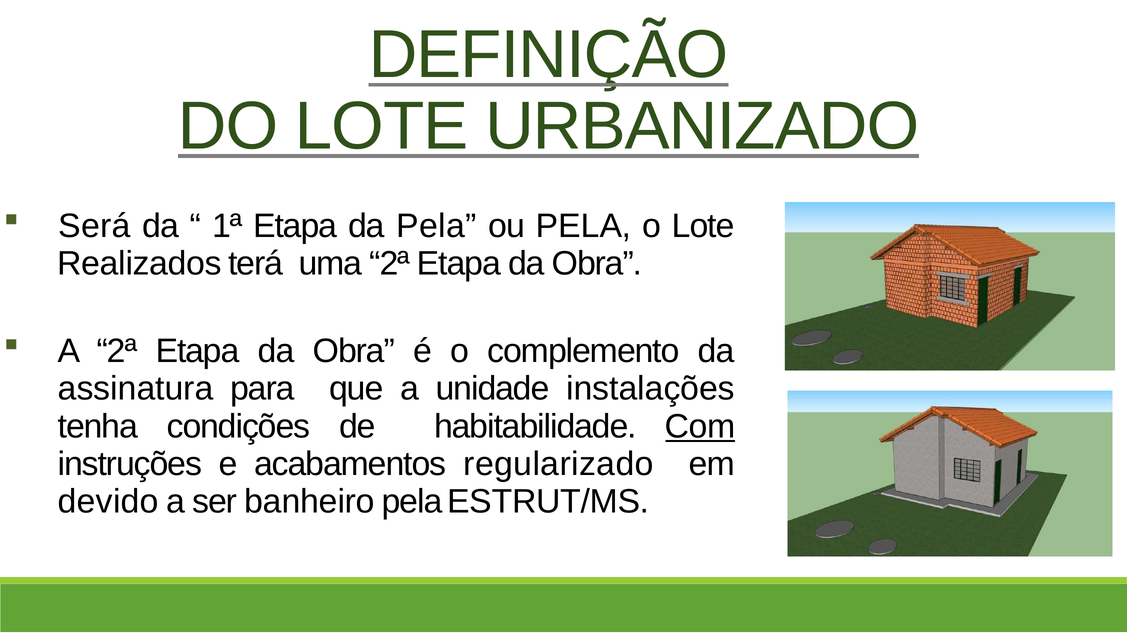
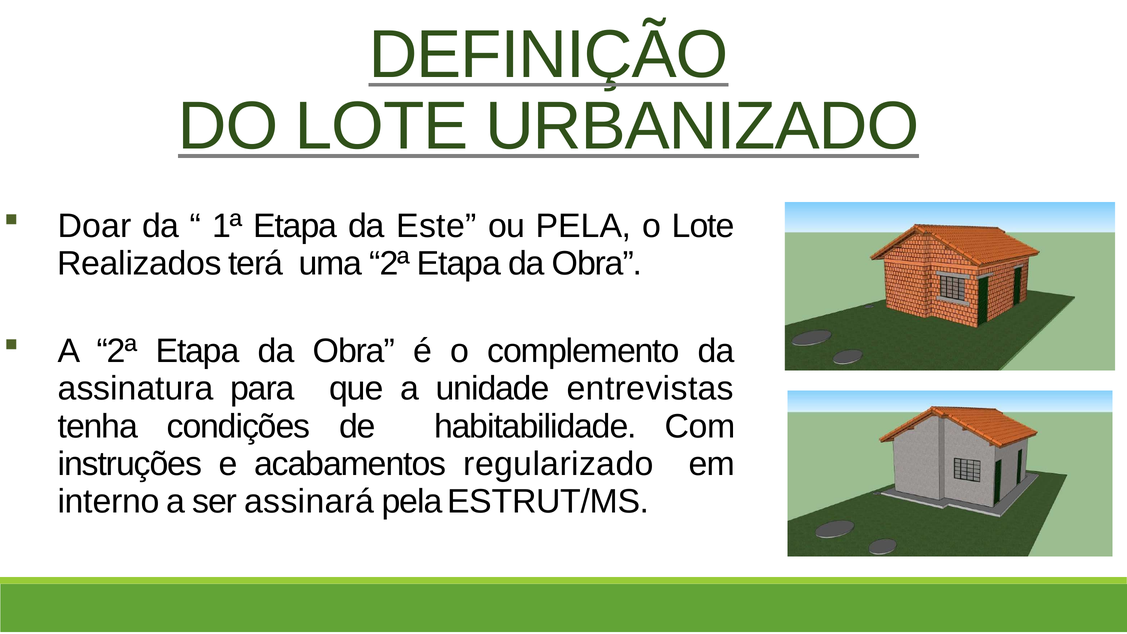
Será: Será -> Doar
da Pela: Pela -> Este
instalações: instalações -> entrevistas
Com underline: present -> none
devido: devido -> interno
banheiro: banheiro -> assinará
